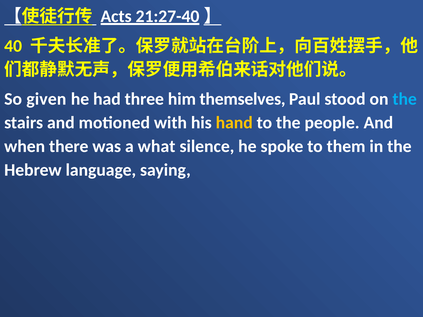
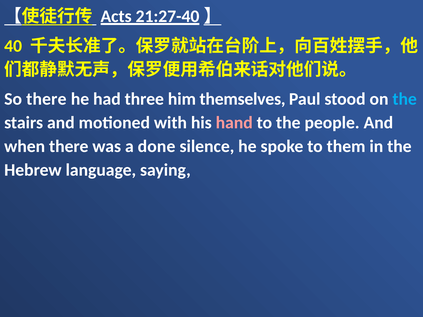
So given: given -> there
hand colour: yellow -> pink
what: what -> done
